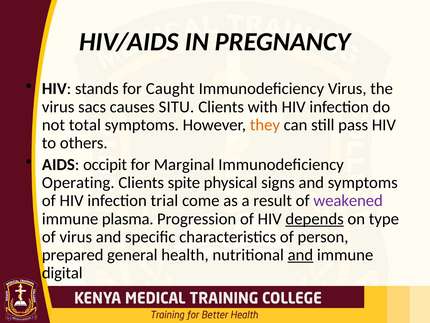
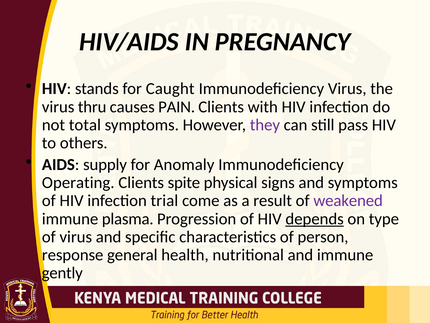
sacs: sacs -> thru
SITU: SITU -> PAIN
they colour: orange -> purple
occipit: occipit -> supply
Marginal: Marginal -> Anomaly
prepared: prepared -> response
and at (300, 255) underline: present -> none
digital: digital -> gently
